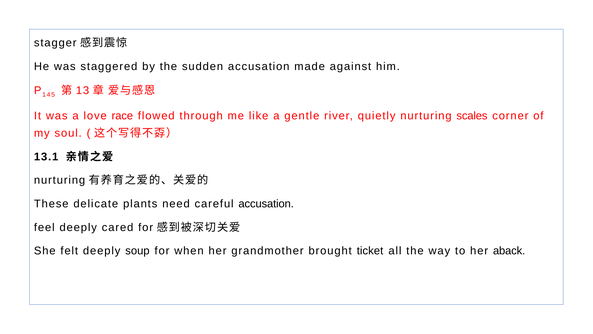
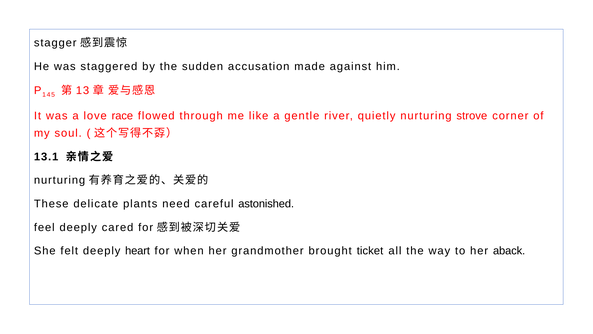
scales: scales -> strove
careful accusation: accusation -> astonished
soup: soup -> heart
